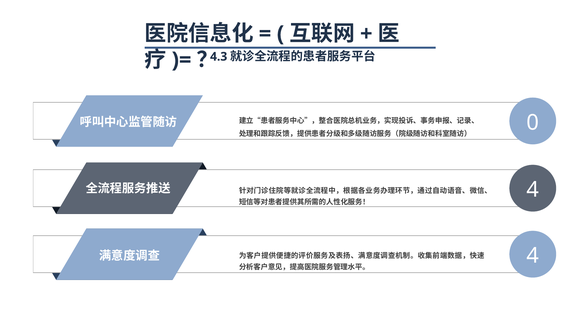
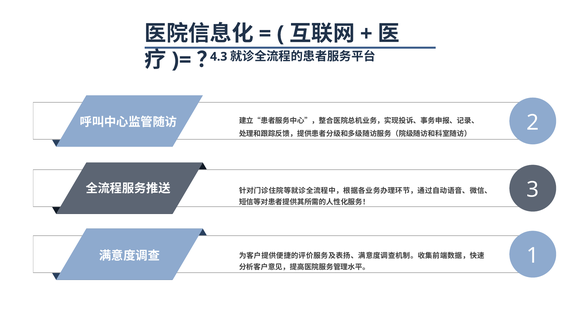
0: 0 -> 2
4 at (533, 190): 4 -> 3
4 at (533, 256): 4 -> 1
